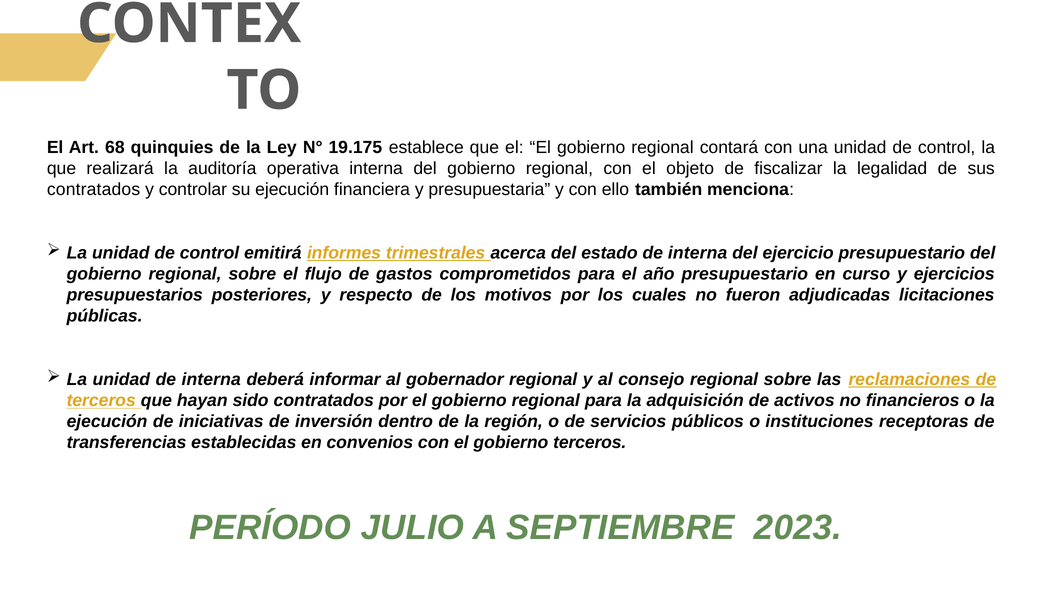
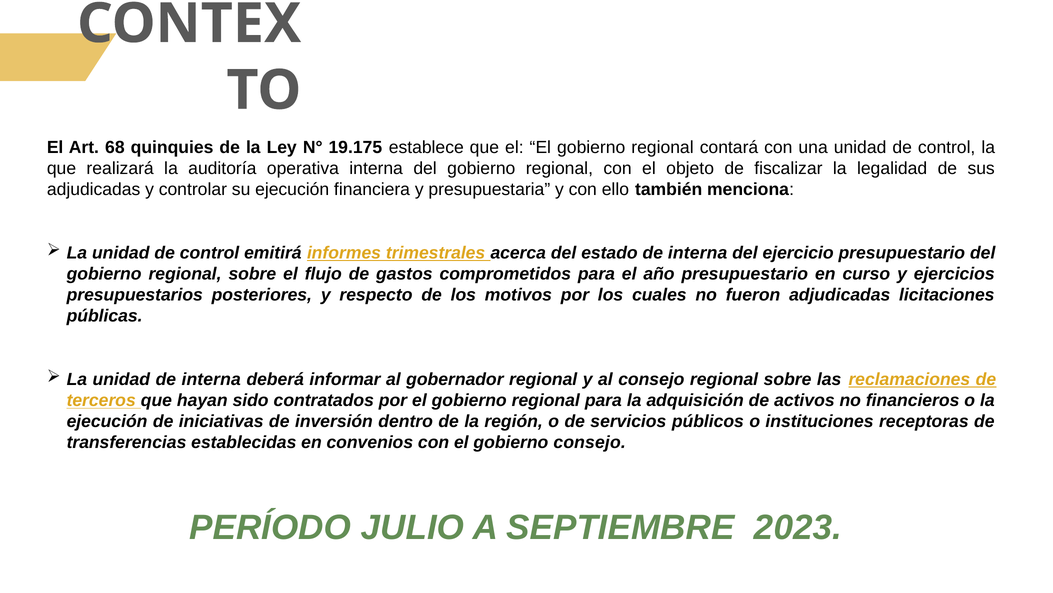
contratados at (94, 189): contratados -> adjudicadas
gobierno terceros: terceros -> consejo
